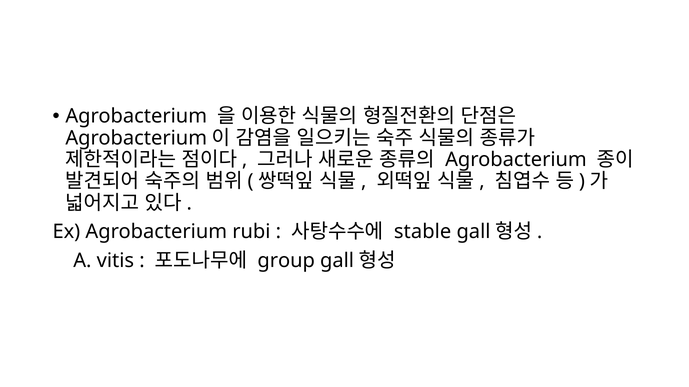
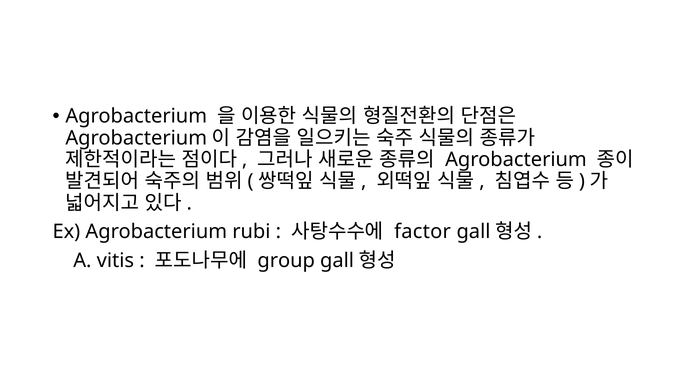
stable: stable -> factor
